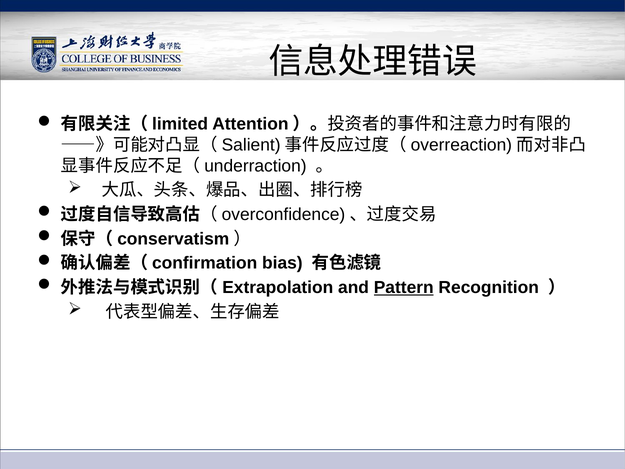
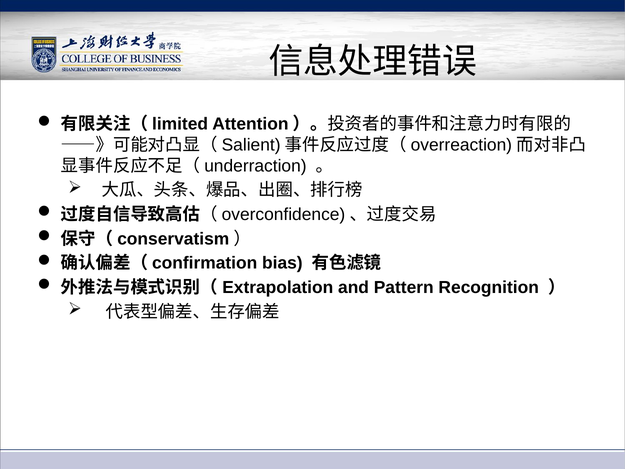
Pattern underline: present -> none
